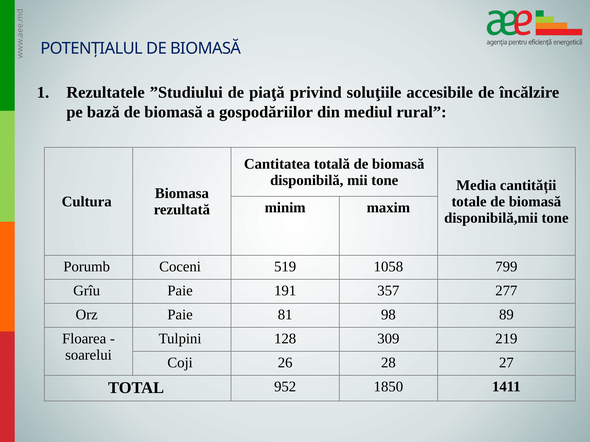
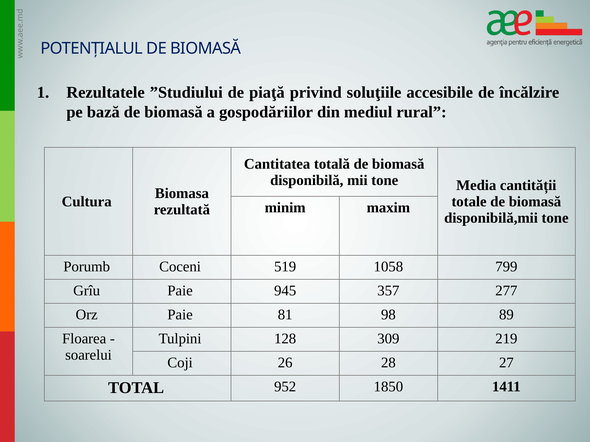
191: 191 -> 945
